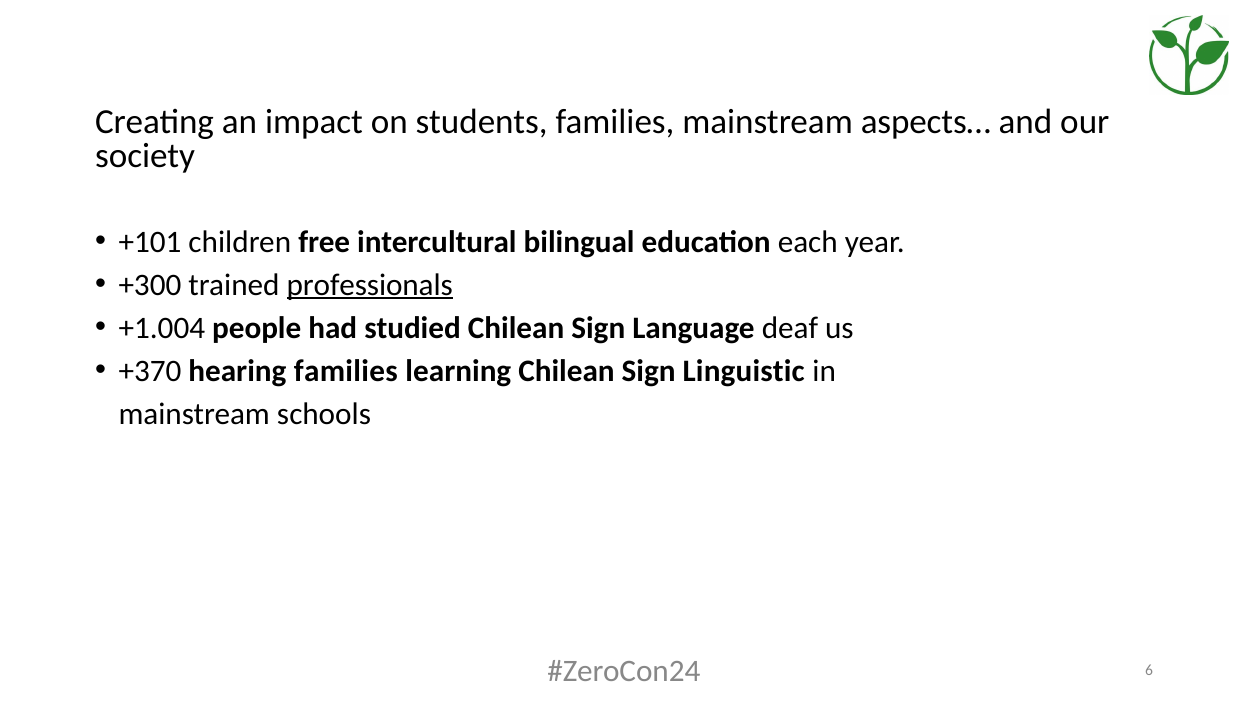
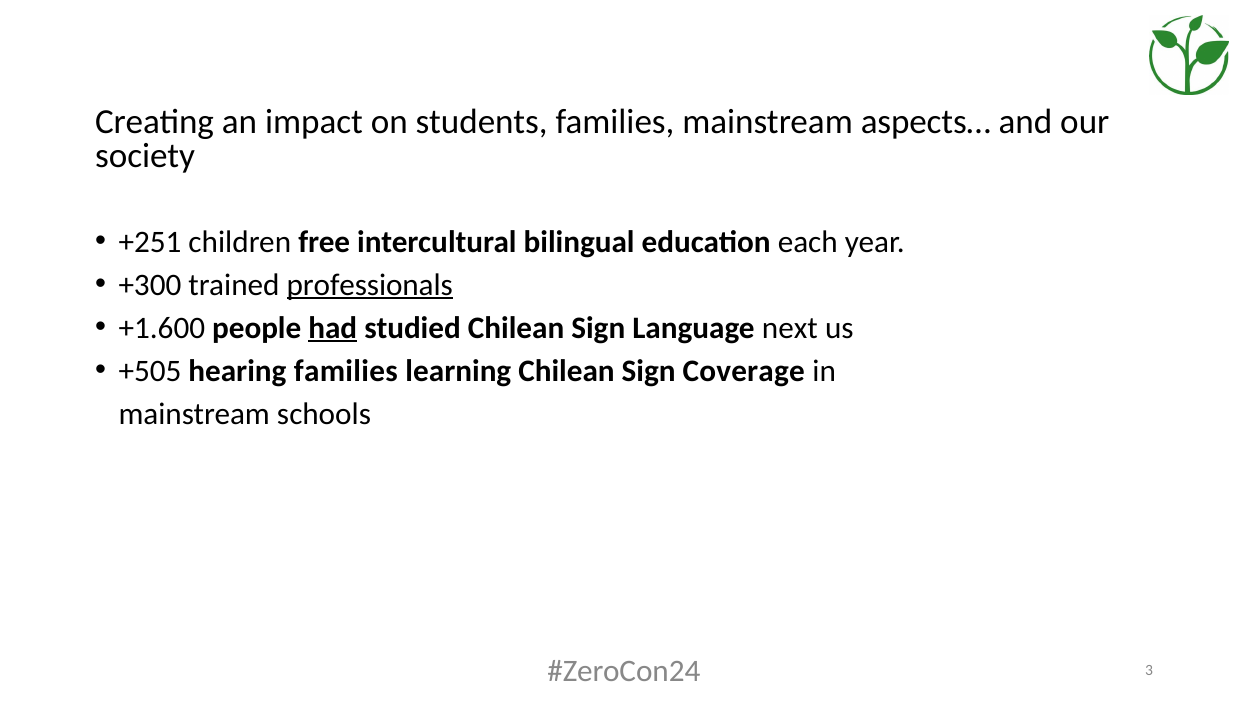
+101: +101 -> +251
+1.004: +1.004 -> +1.600
had underline: none -> present
deaf: deaf -> next
+370: +370 -> +505
Linguistic: Linguistic -> Coverage
6: 6 -> 3
